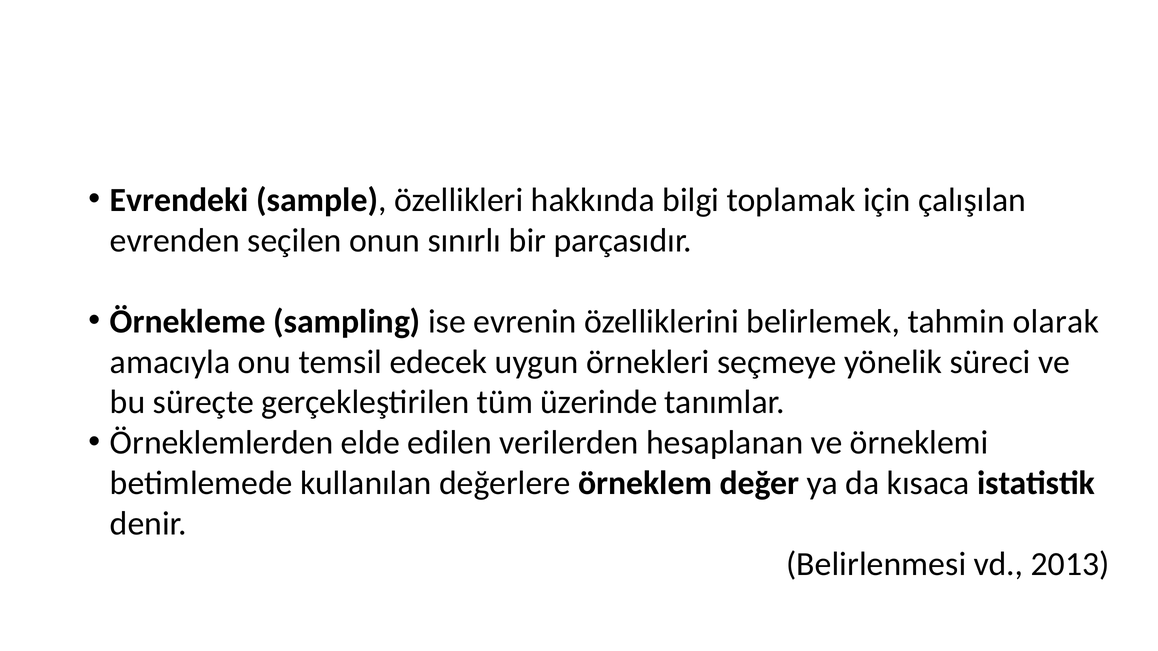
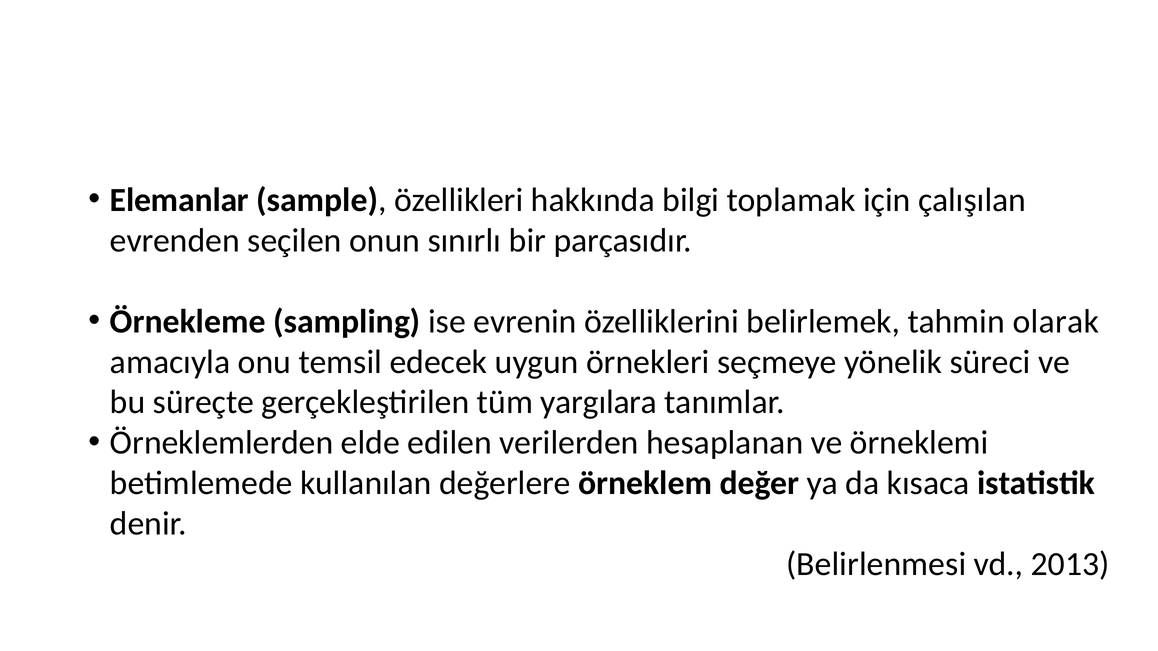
Evrendeki: Evrendeki -> Elemanlar
üzerinde: üzerinde -> yargılara
